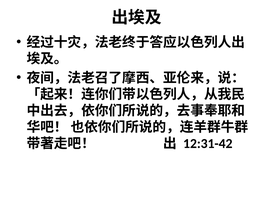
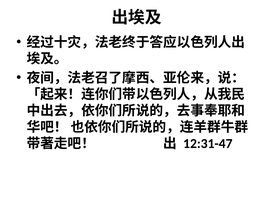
12:31-42: 12:31-42 -> 12:31-47
